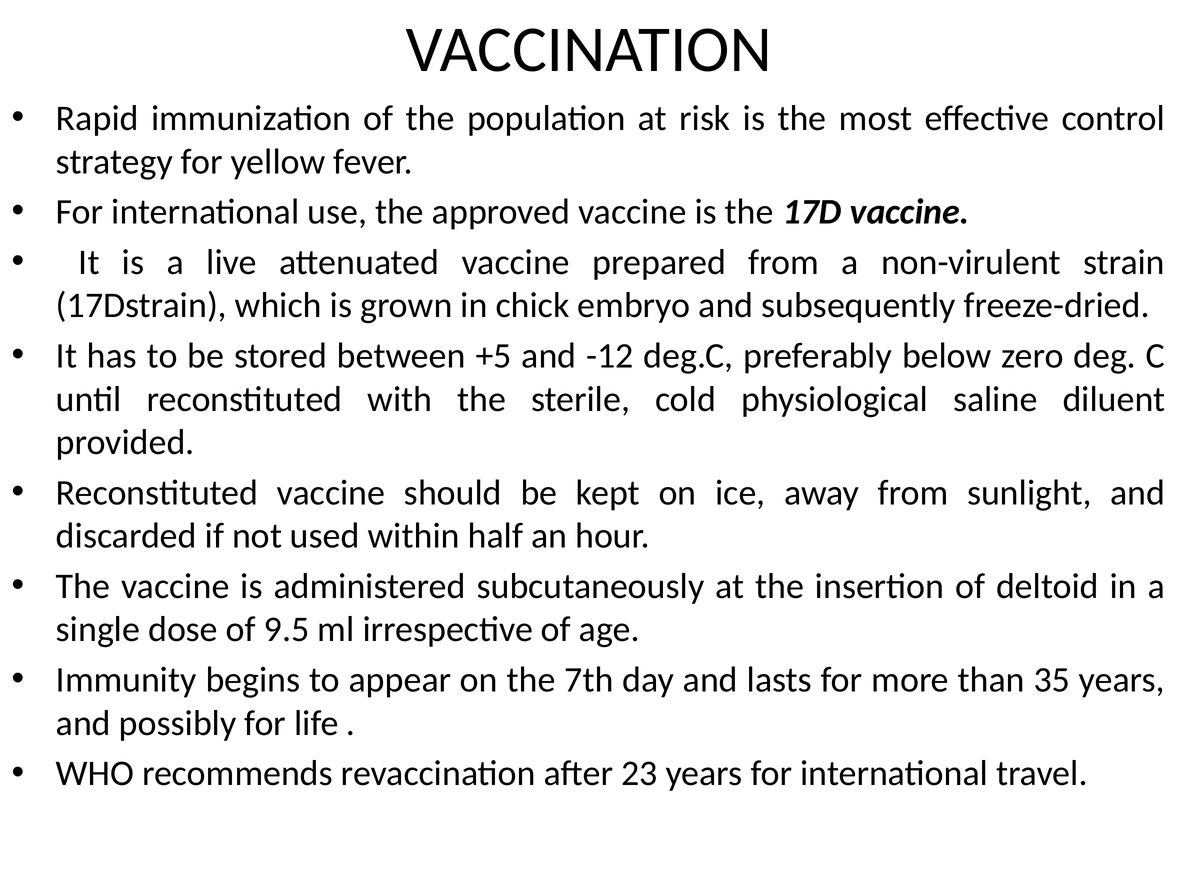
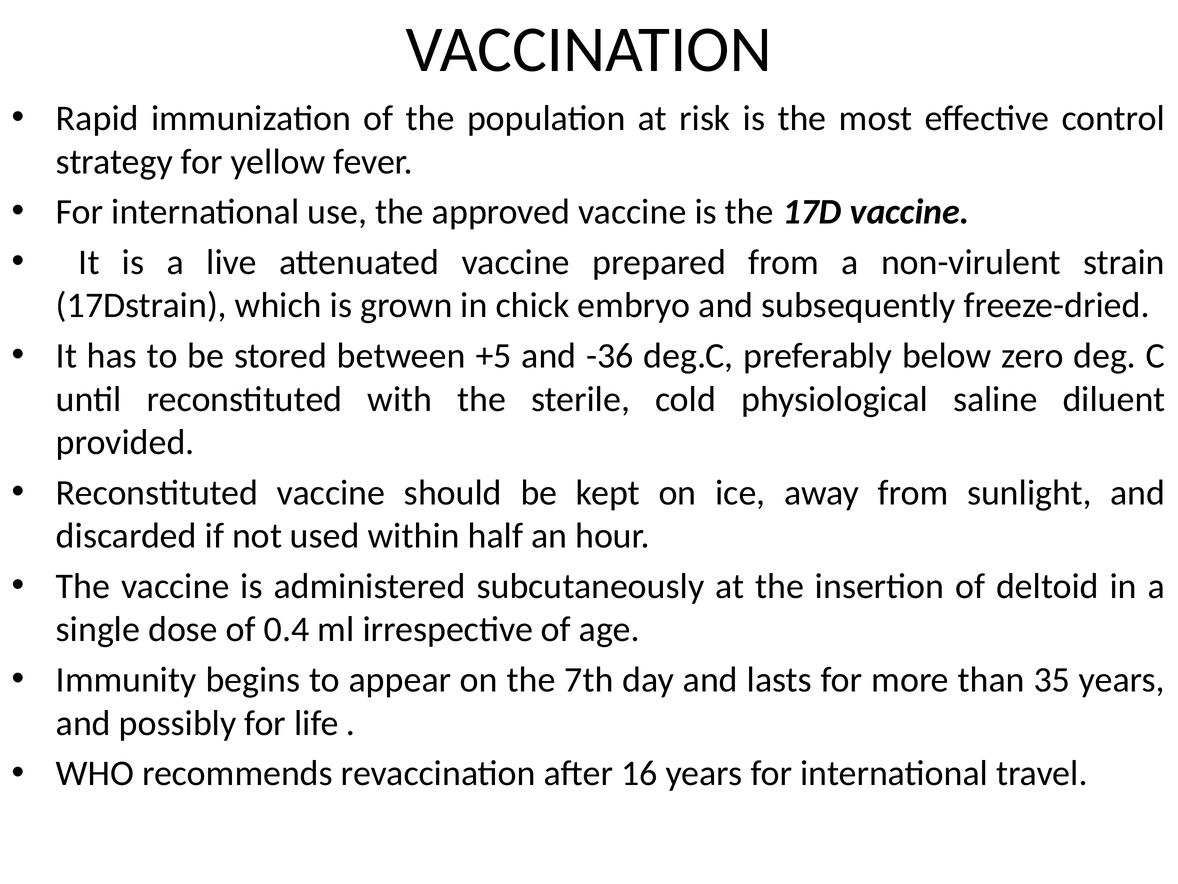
-12: -12 -> -36
9.5: 9.5 -> 0.4
23: 23 -> 16
